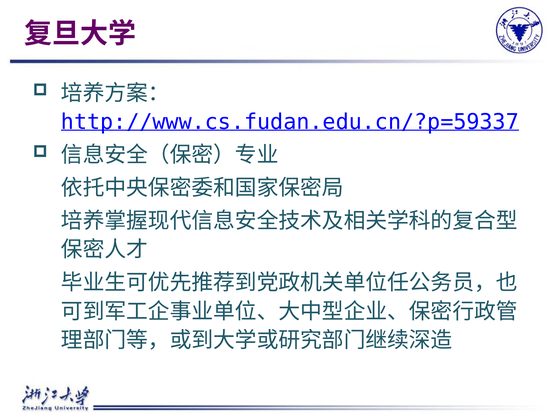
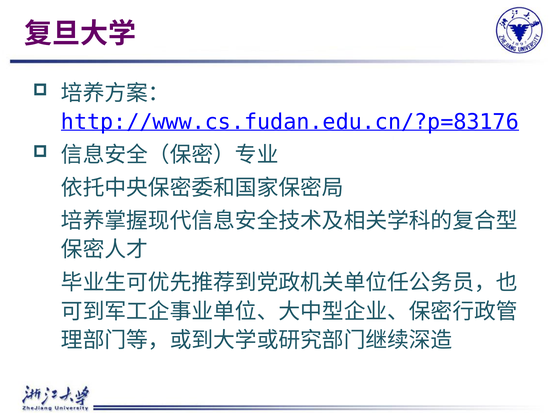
http://www.cs.fudan.edu.cn/?p=59337: http://www.cs.fudan.edu.cn/?p=59337 -> http://www.cs.fudan.edu.cn/?p=83176
